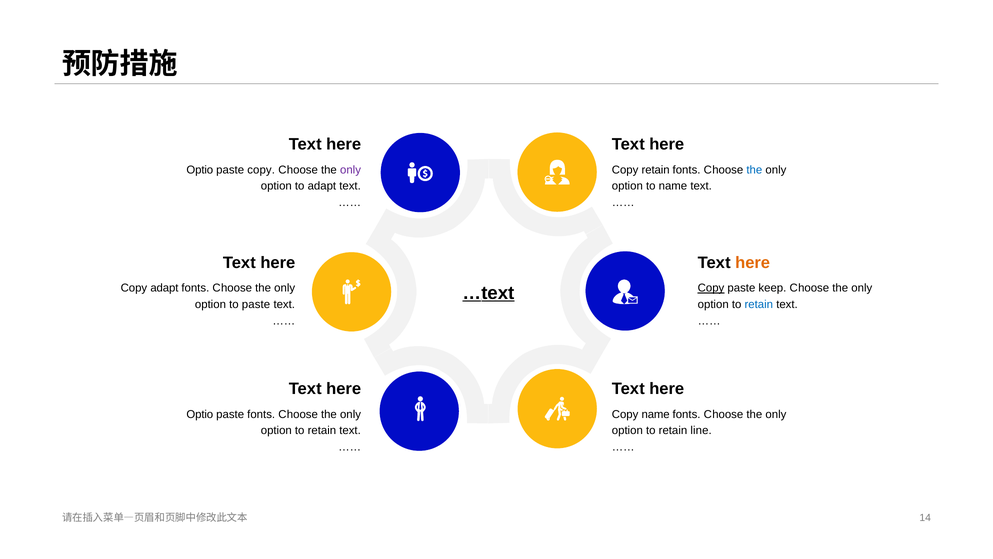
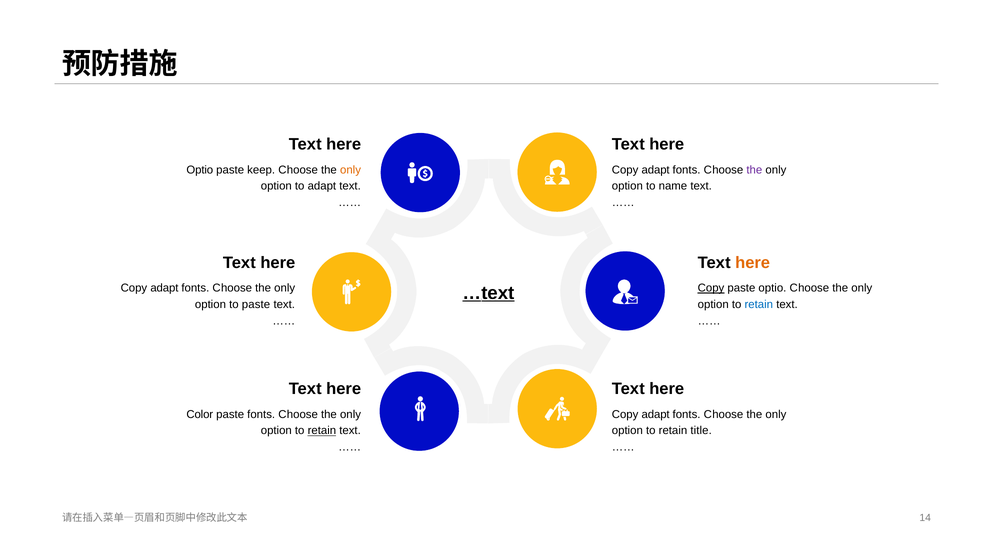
paste copy: copy -> keep
only at (351, 170) colour: purple -> orange
retain at (656, 170): retain -> adapt
the at (754, 170) colour: blue -> purple
paste keep: keep -> optio
Optio at (200, 414): Optio -> Color
name at (656, 414): name -> adapt
retain at (322, 430) underline: none -> present
line: line -> title
